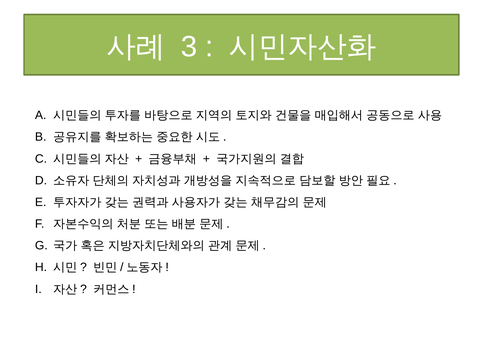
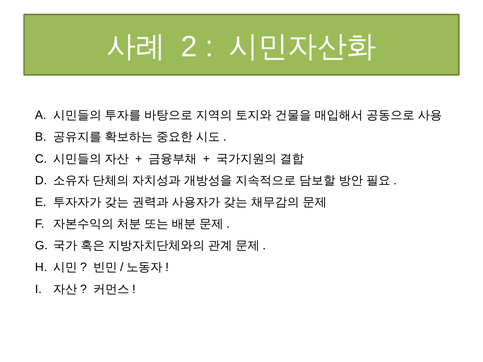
3: 3 -> 2
